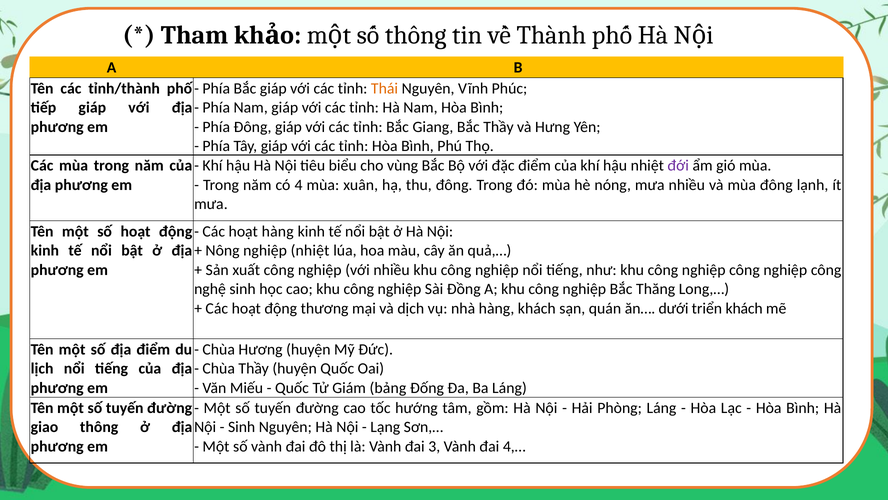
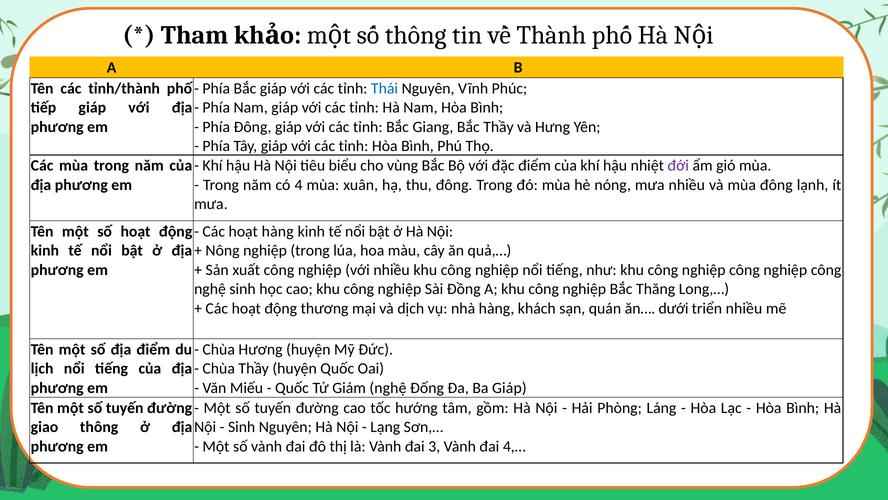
Thái colour: orange -> blue
nghiệp nhiệt: nhiệt -> trong
triển khách: khách -> nhiều
Giám bảng: bảng -> nghệ
Ba Láng: Láng -> Giáp
